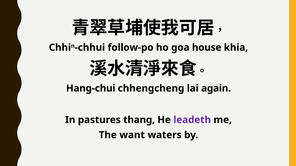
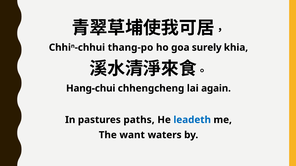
follow-po: follow-po -> thang-po
house: house -> surely
thang: thang -> paths
leadeth colour: purple -> blue
